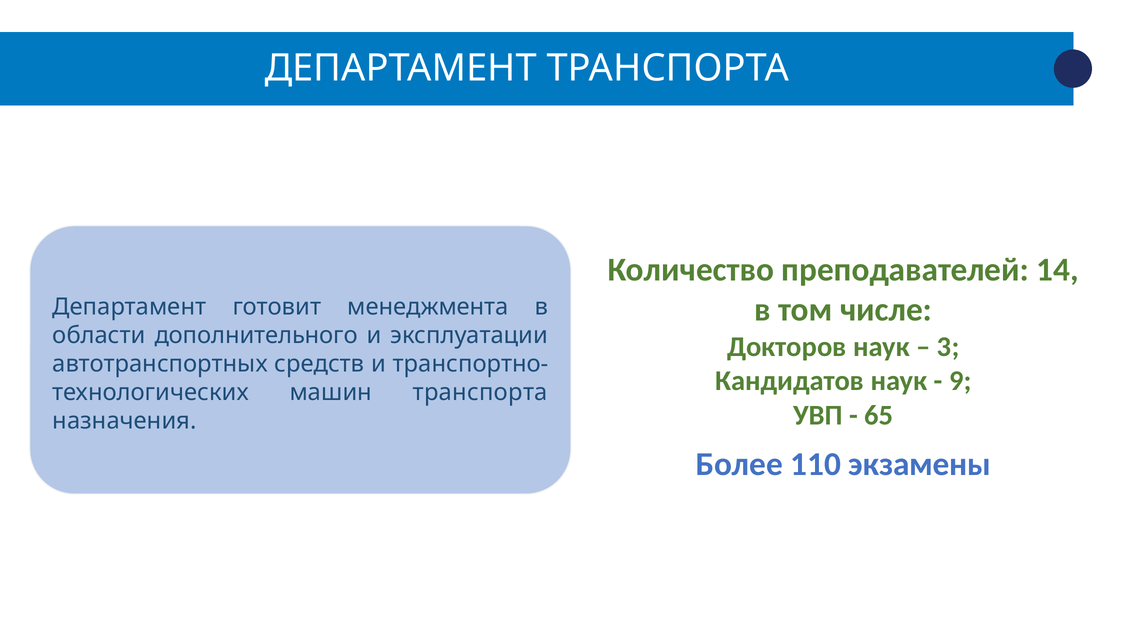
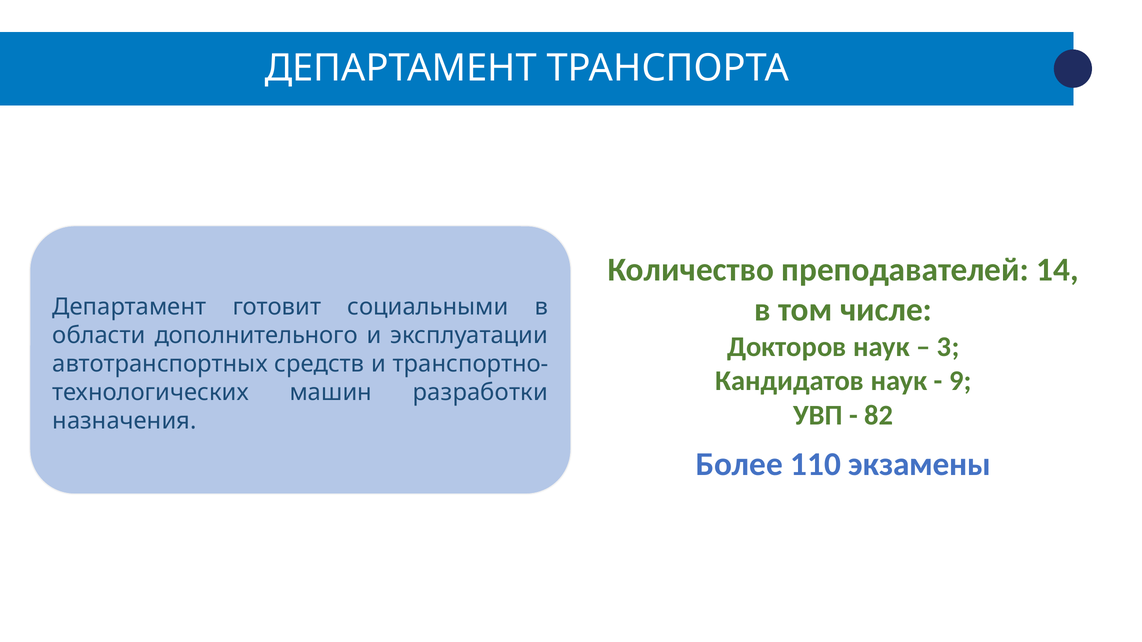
менеджмента: менеджмента -> социальными
машин транспорта: транспорта -> разработки
65: 65 -> 82
